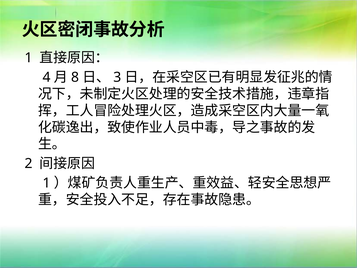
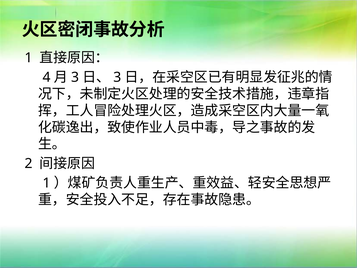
8 at (75, 77): 8 -> 3
